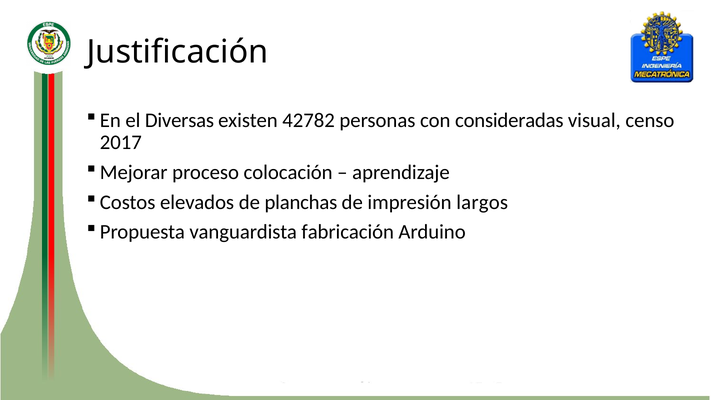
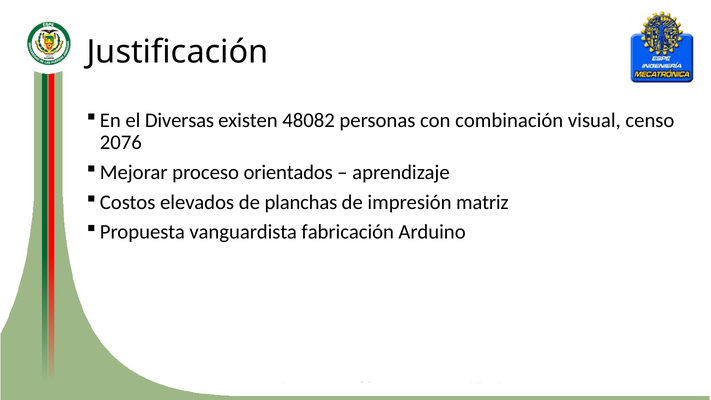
42782: 42782 -> 48082
consideradas: consideradas -> combinación
2017: 2017 -> 2076
colocación: colocación -> orientados
largos: largos -> matriz
